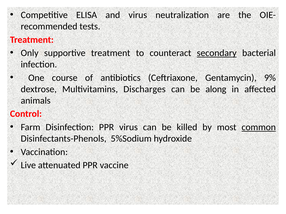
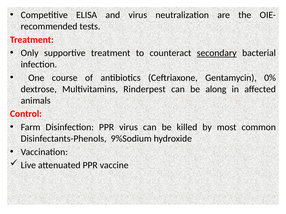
9%: 9% -> 0%
Discharges: Discharges -> Rinderpest
common underline: present -> none
5%Sodium: 5%Sodium -> 9%Sodium
